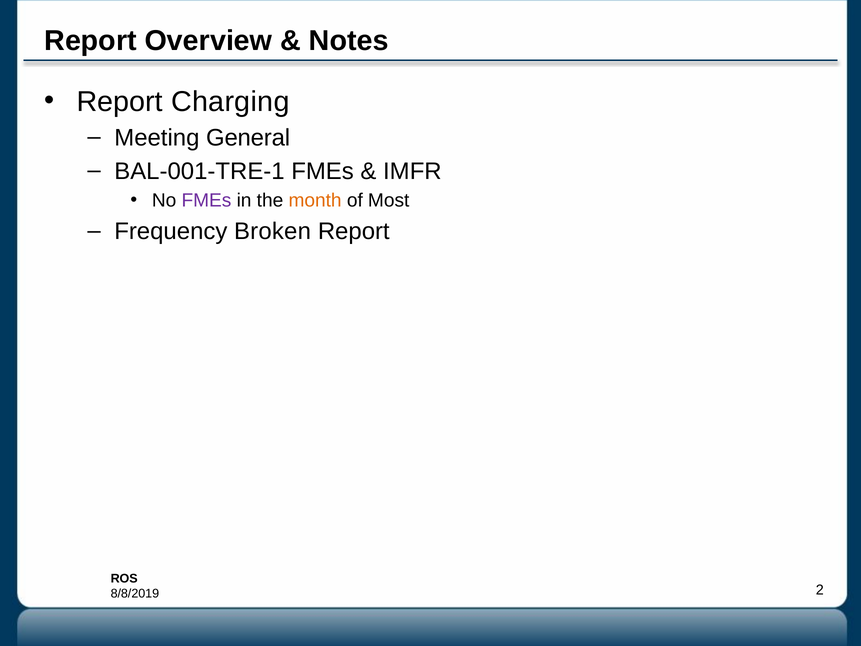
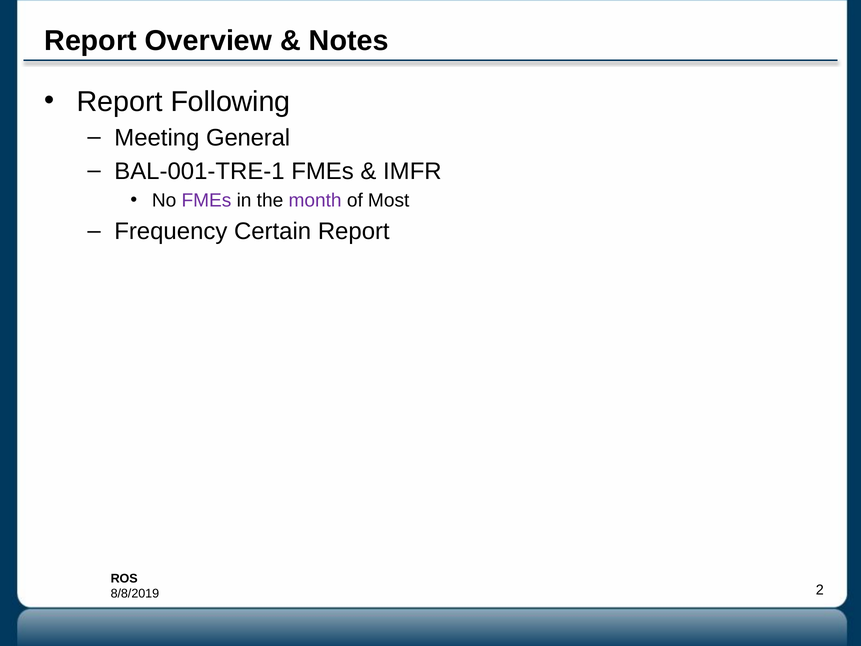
Charging: Charging -> Following
month colour: orange -> purple
Broken: Broken -> Certain
